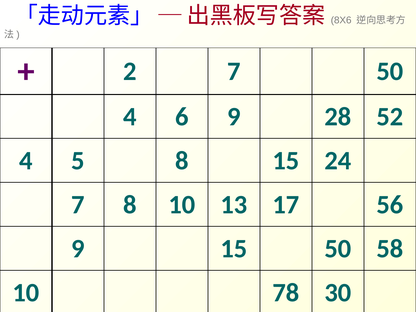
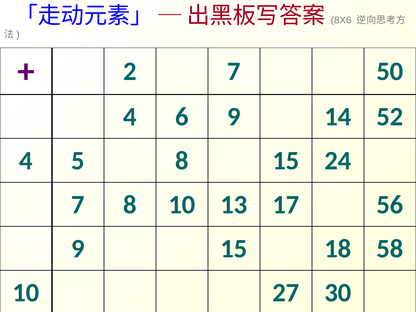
28: 28 -> 14
15 50: 50 -> 18
78: 78 -> 27
